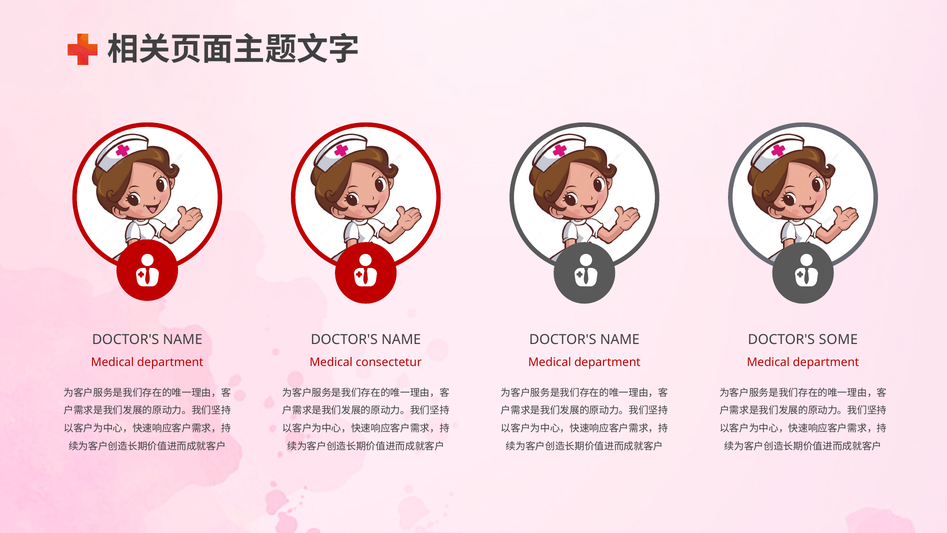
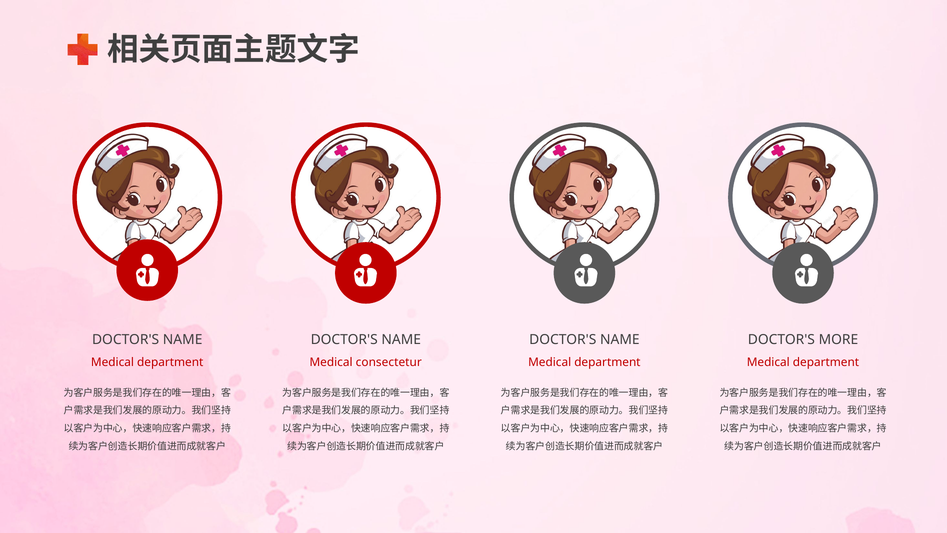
SOME: SOME -> MORE
